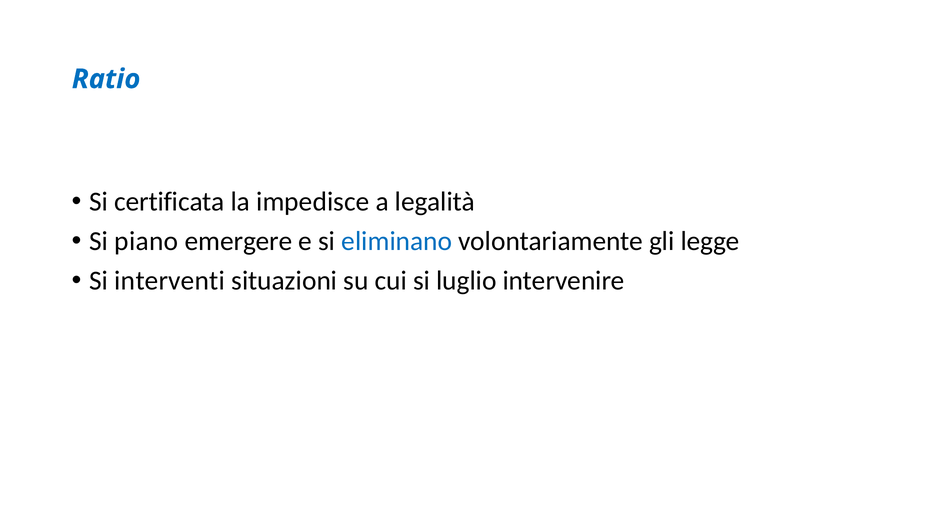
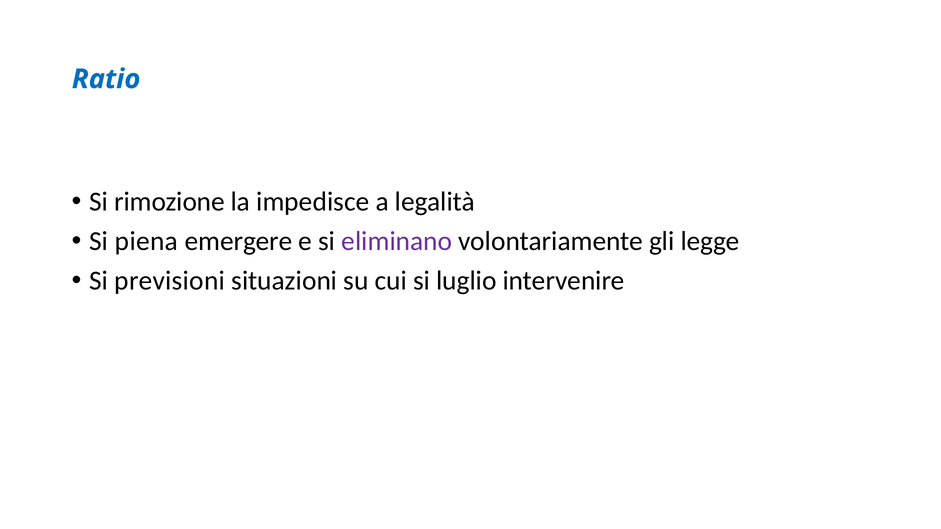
certificata: certificata -> rimozione
piano: piano -> piena
eliminano colour: blue -> purple
interventi: interventi -> previsioni
